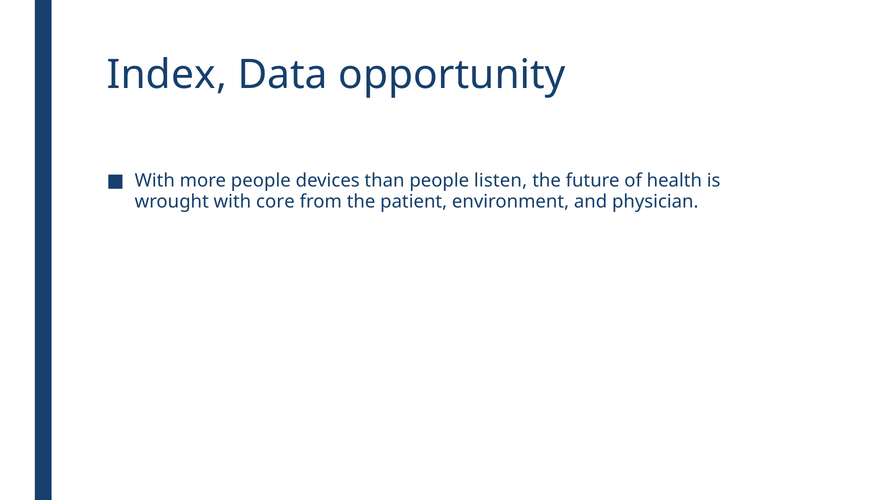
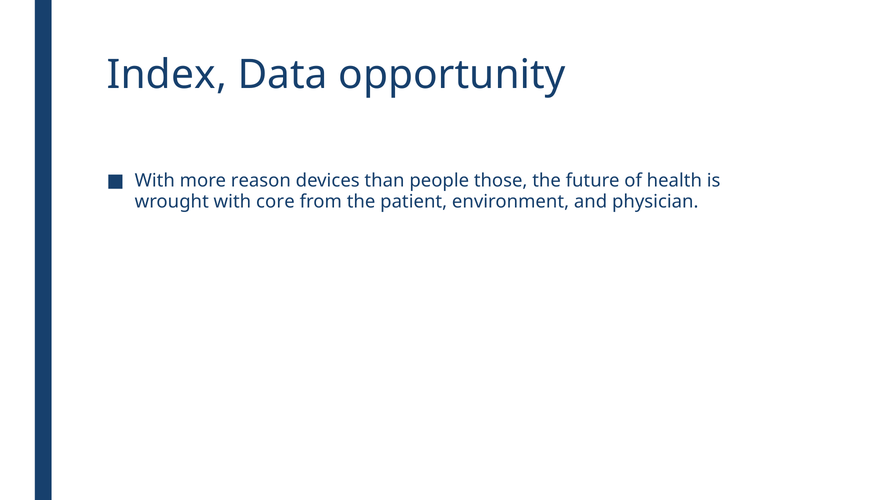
more people: people -> reason
listen: listen -> those
